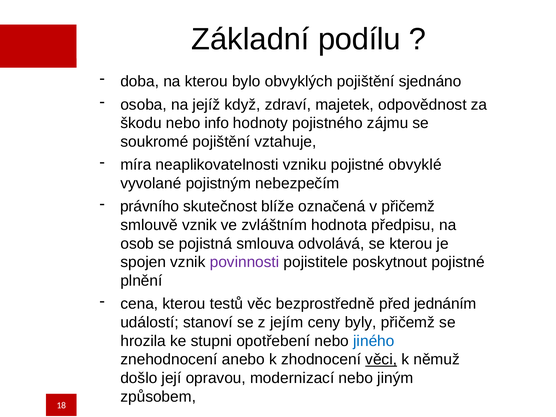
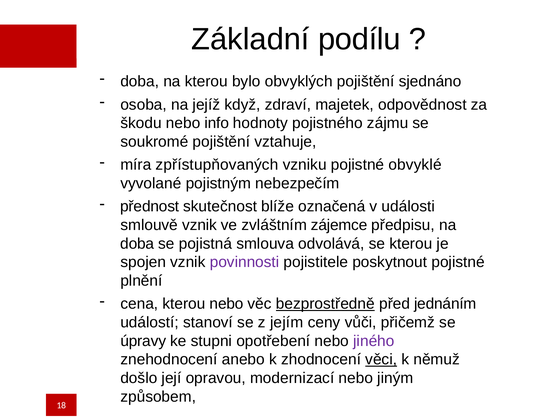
neaplikovatelnosti: neaplikovatelnosti -> zpřístupňovaných
právního: právního -> přednost
v přičemž: přičemž -> události
hodnota: hodnota -> zájemce
osob at (137, 244): osob -> doba
kterou testů: testů -> nebo
bezprostředně underline: none -> present
byly: byly -> vůči
hrozila: hrozila -> úpravy
jiného colour: blue -> purple
